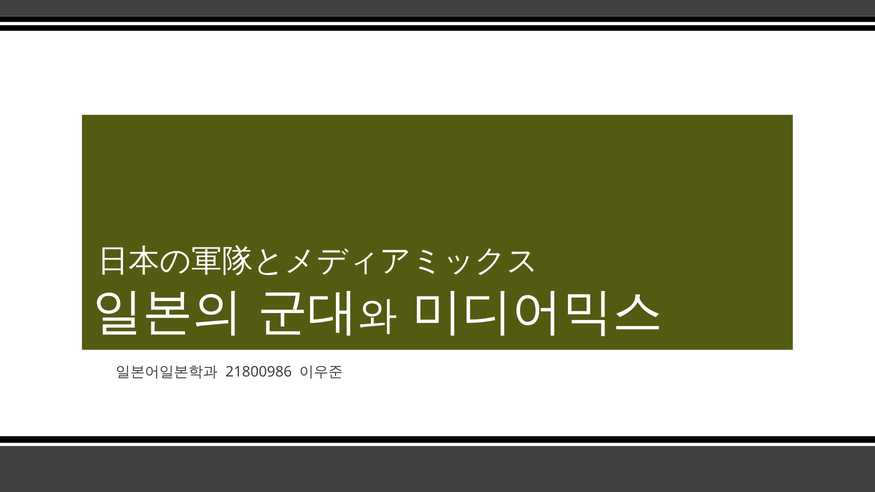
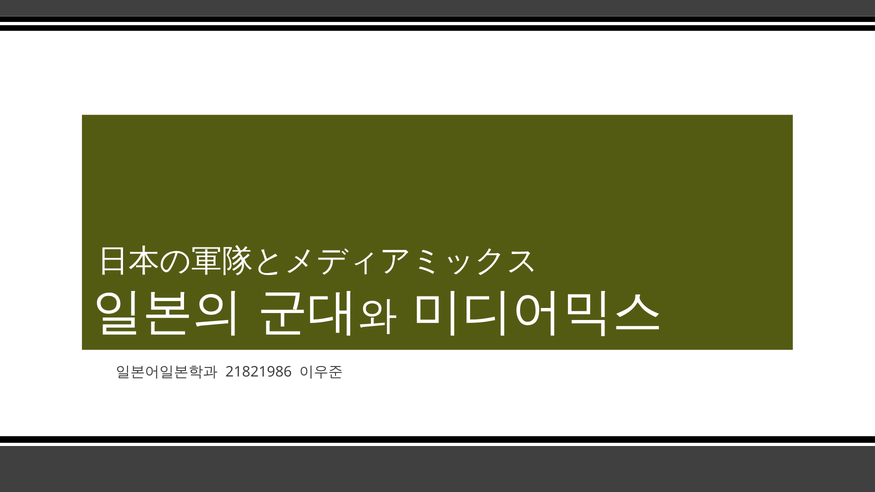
21800986: 21800986 -> 21821986
